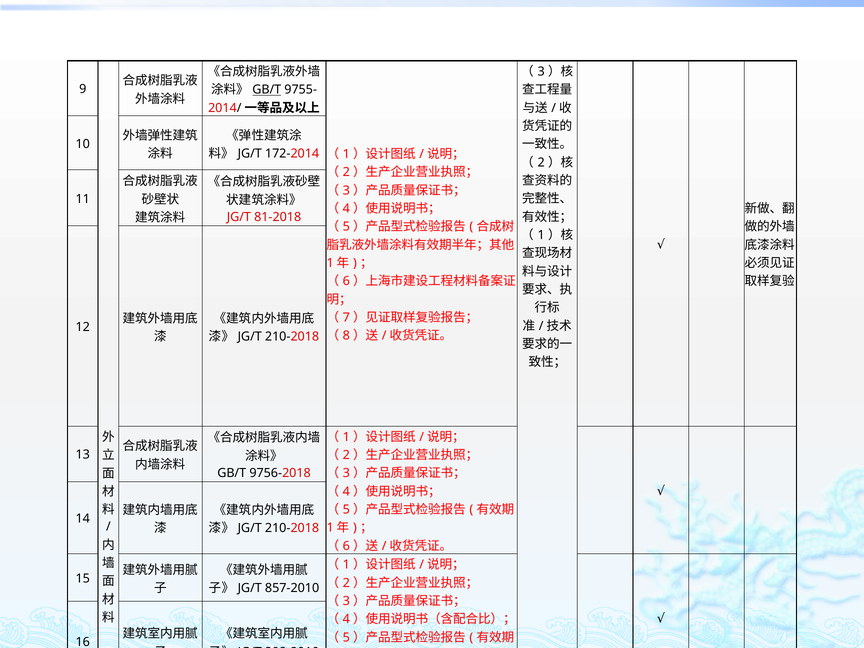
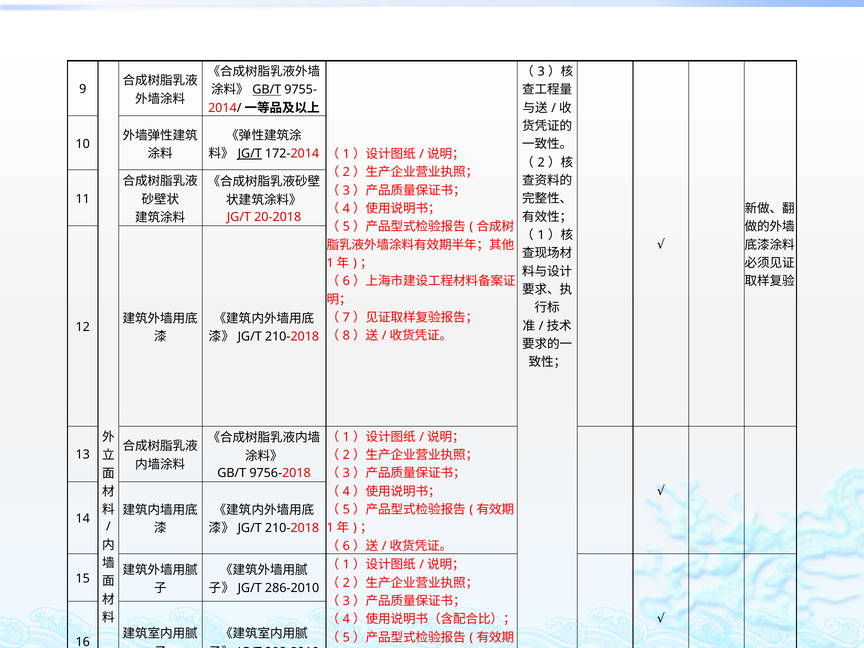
JG/T at (250, 154) underline: none -> present
81-2018: 81-2018 -> 20-2018
857-2010: 857-2010 -> 286-2010
